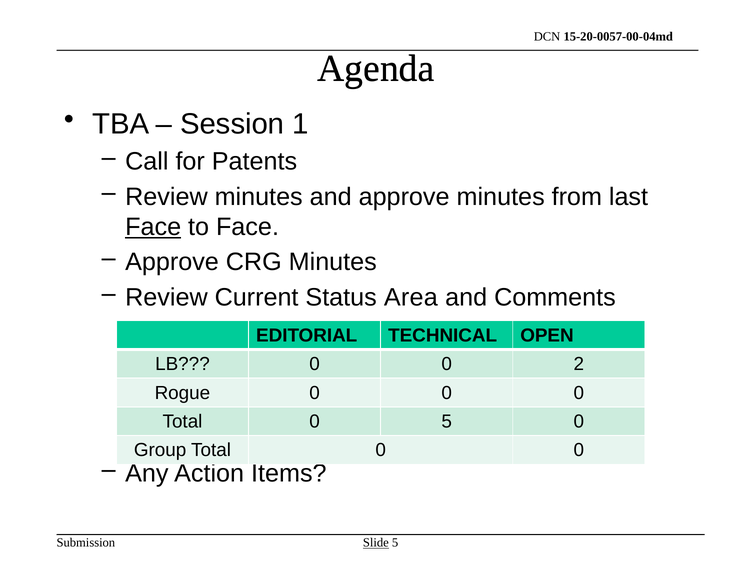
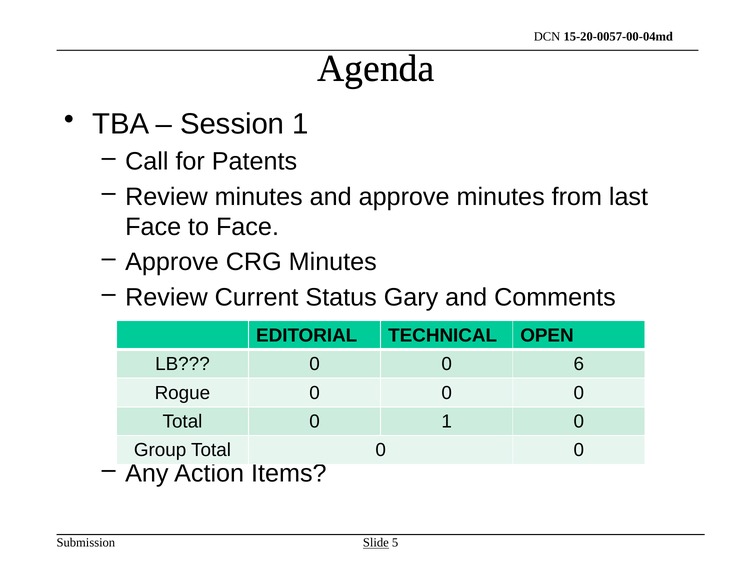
Face at (153, 227) underline: present -> none
Area: Area -> Gary
2: 2 -> 6
0 5: 5 -> 1
